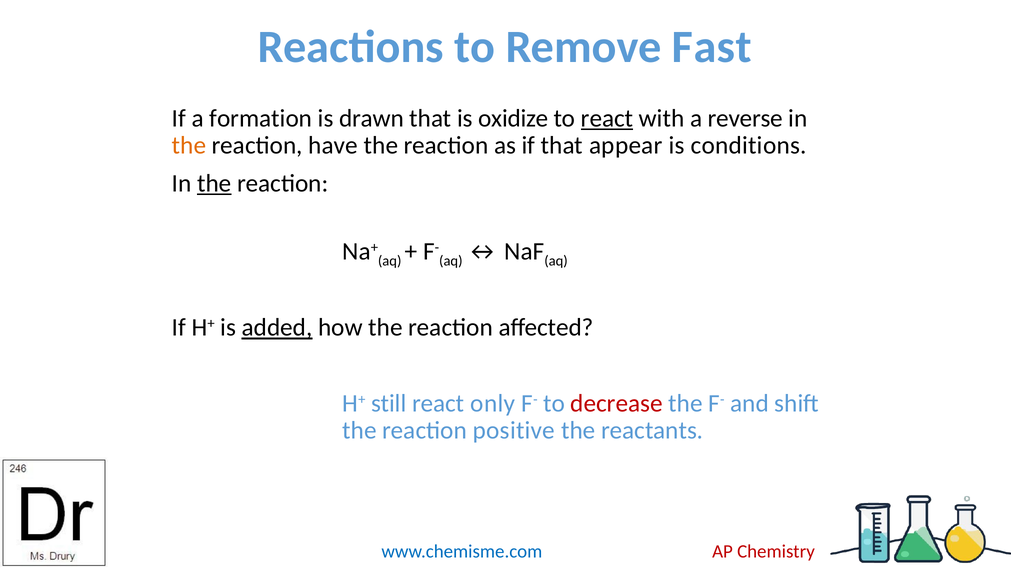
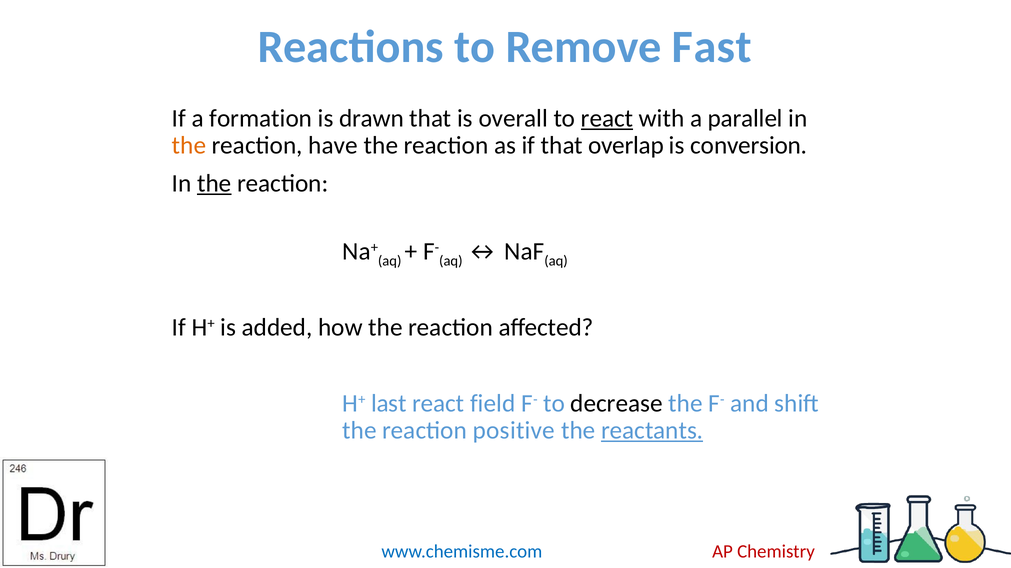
oxidize: oxidize -> overall
reverse: reverse -> parallel
appear: appear -> overlap
conditions: conditions -> conversion
added underline: present -> none
still: still -> last
only: only -> field
decrease colour: red -> black
reactants underline: none -> present
